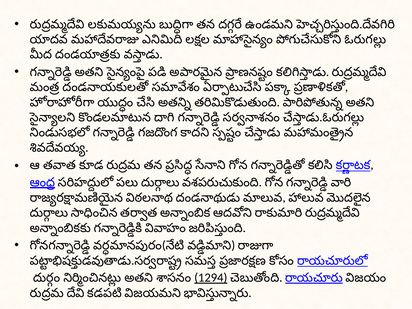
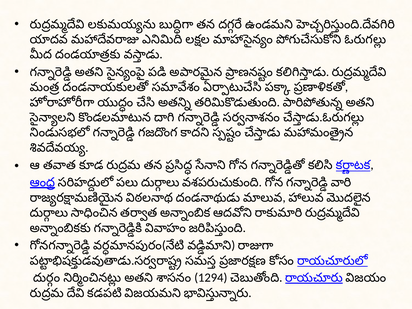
1294 underline: present -> none
